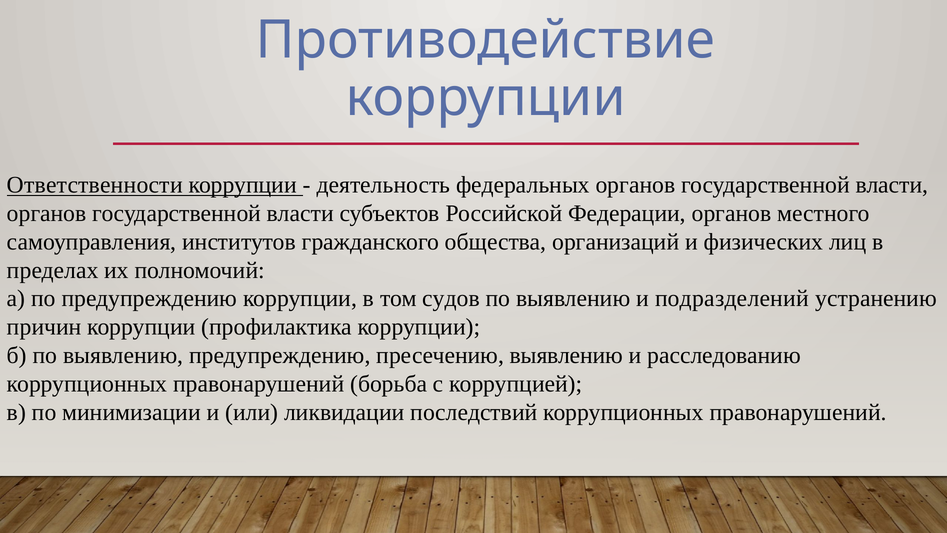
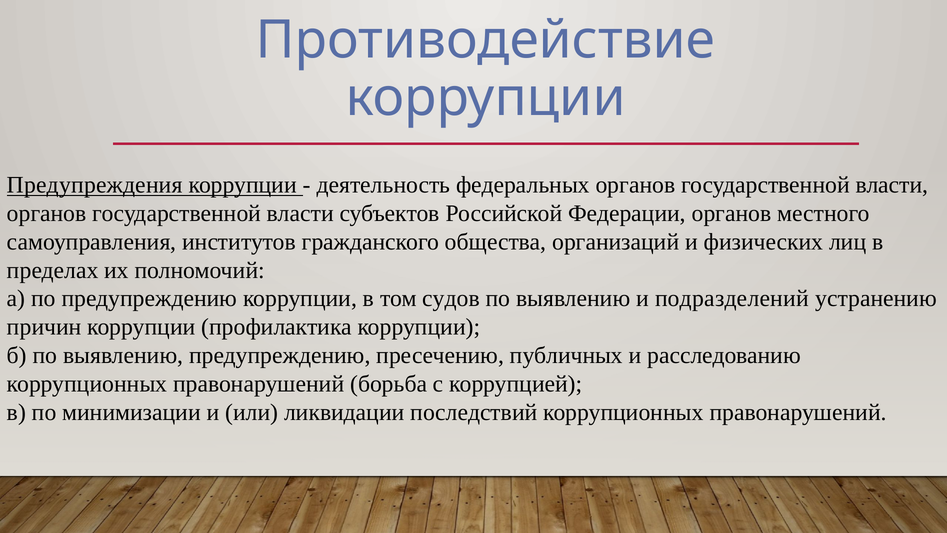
Ответственности: Ответственности -> Предупреждения
пресечению выявлению: выявлению -> публичных
